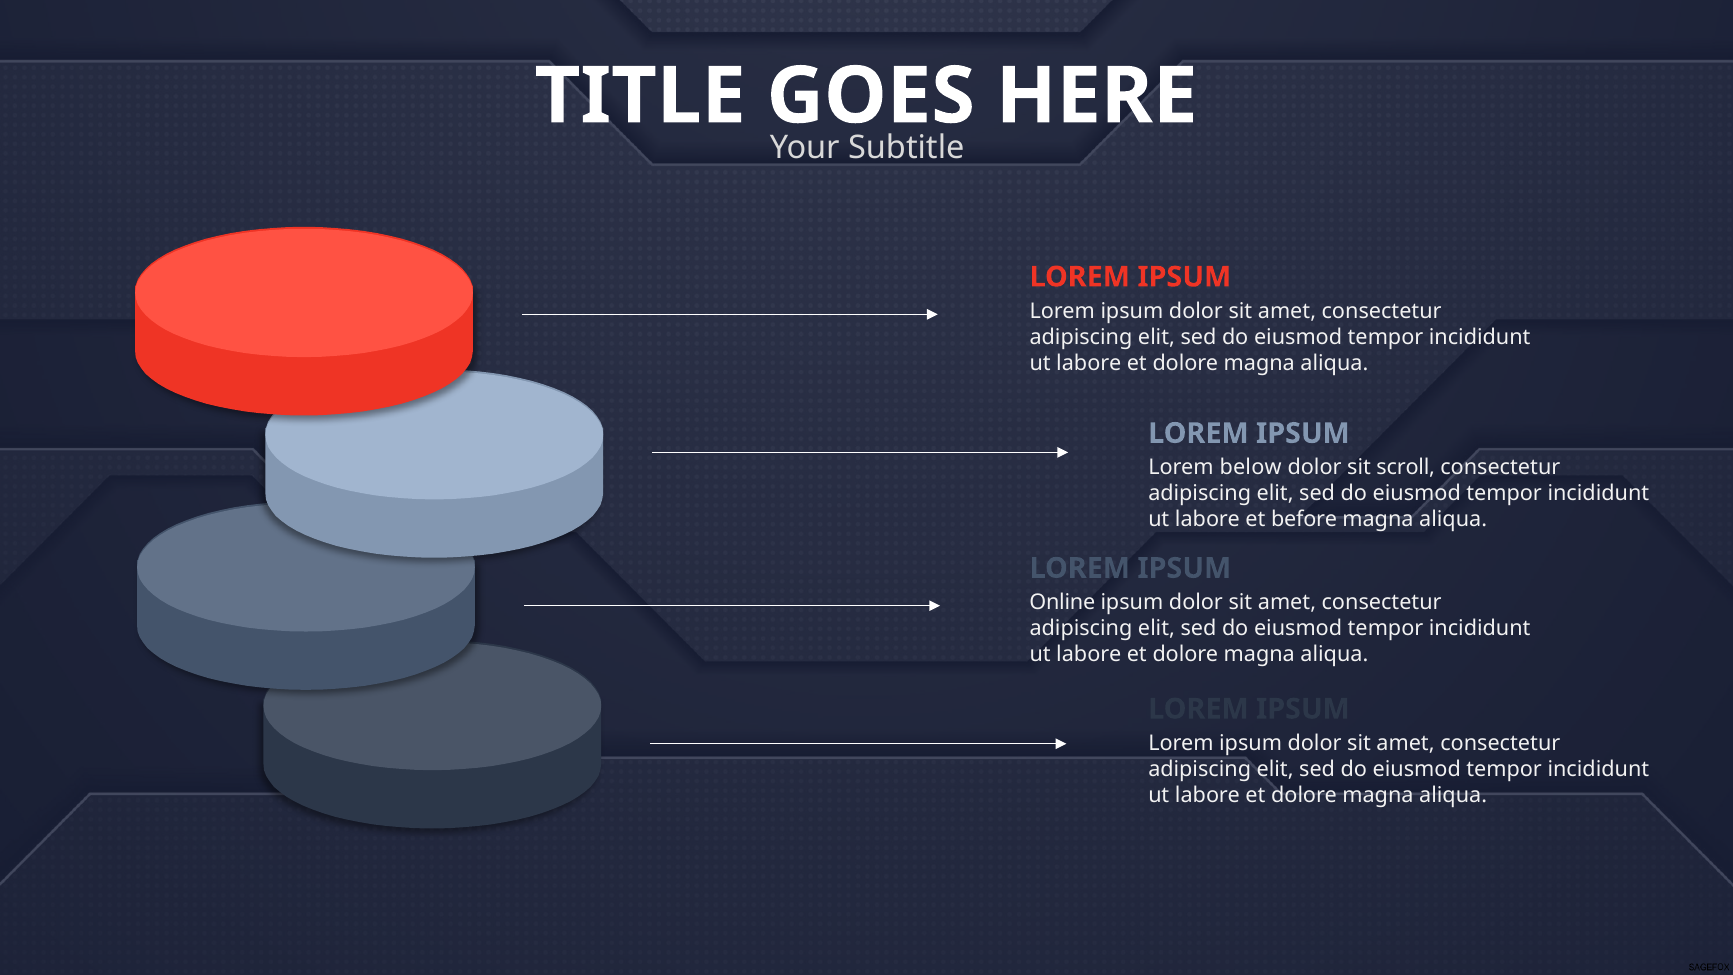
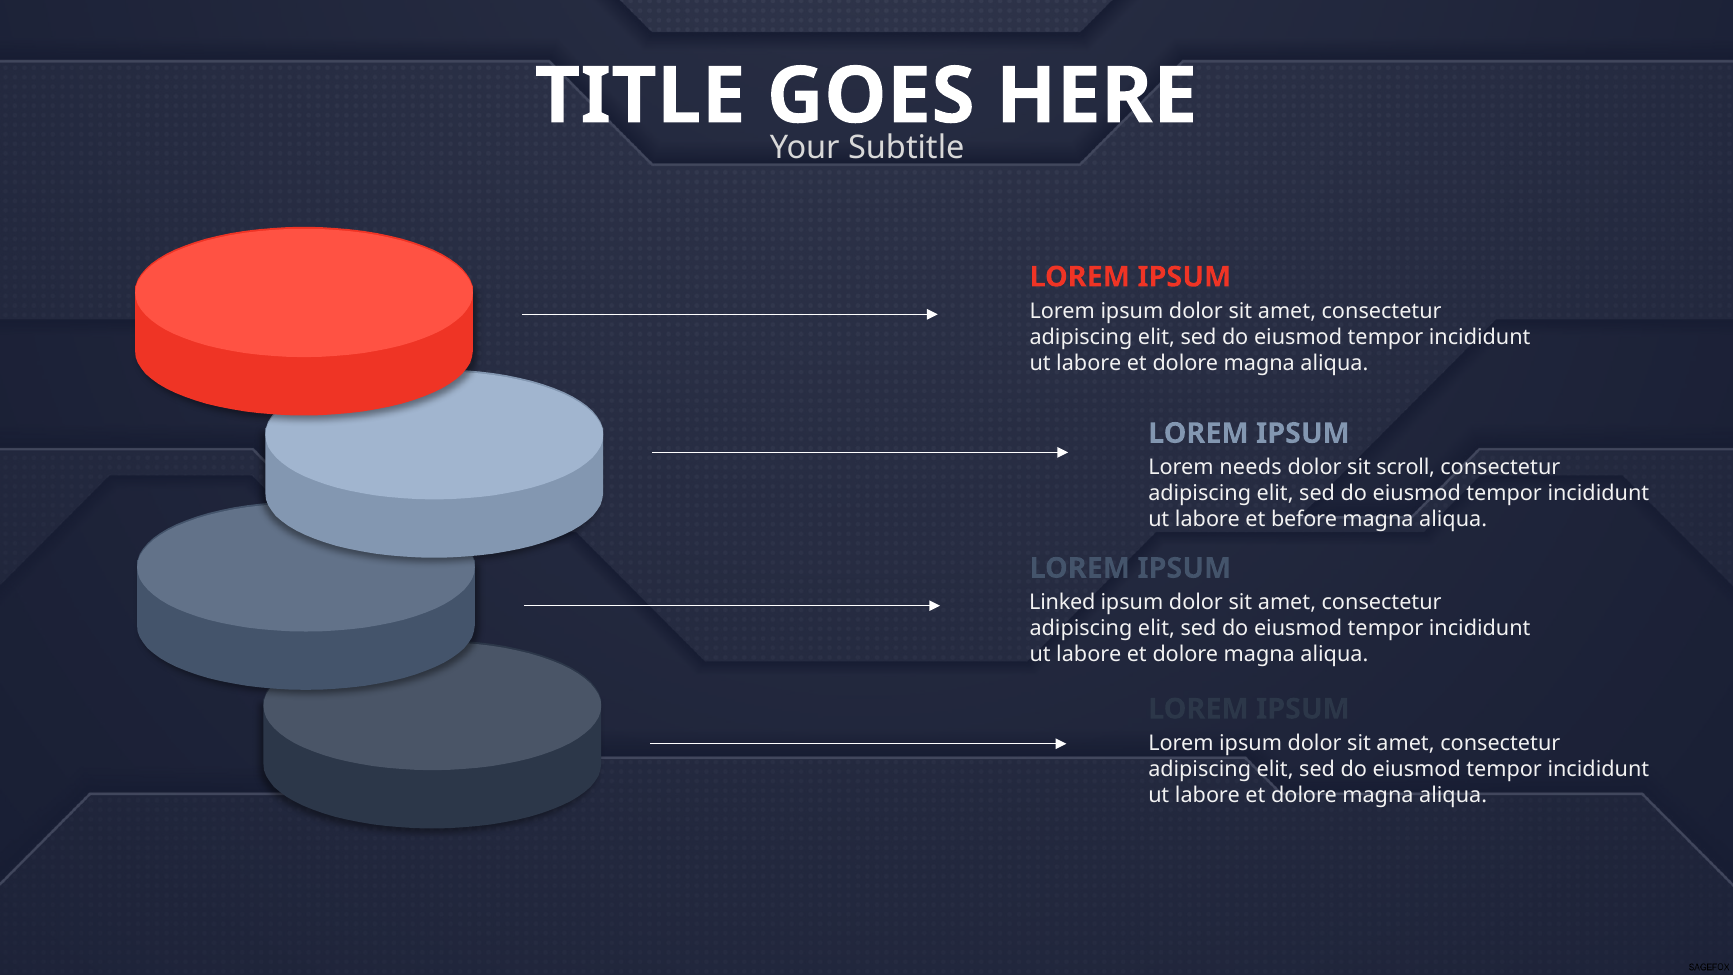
below: below -> needs
Online: Online -> Linked
